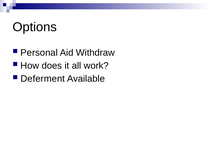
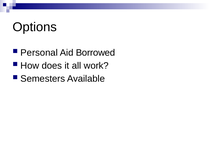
Withdraw: Withdraw -> Borrowed
Deferment: Deferment -> Semesters
